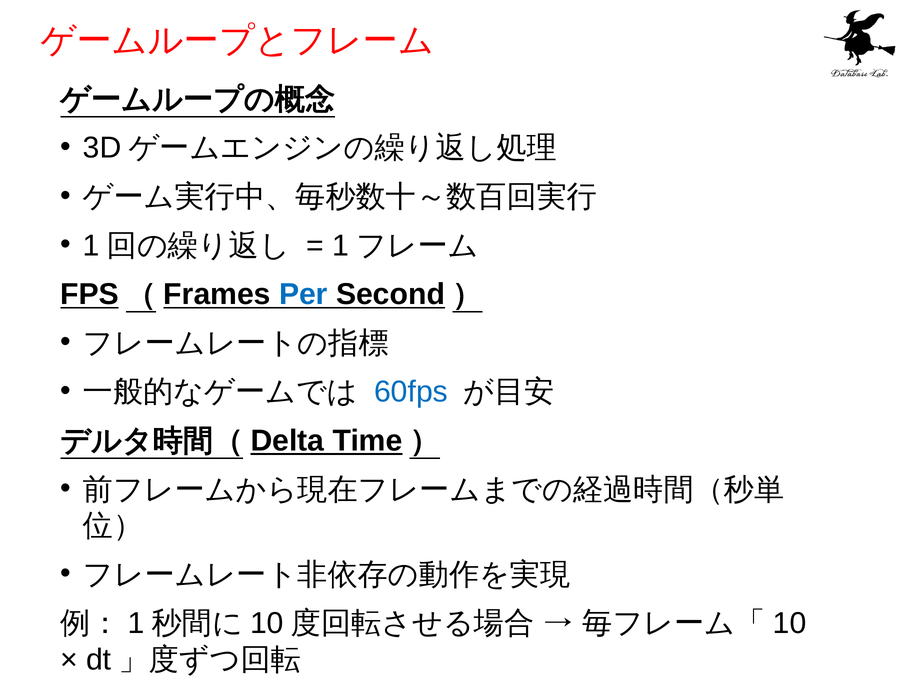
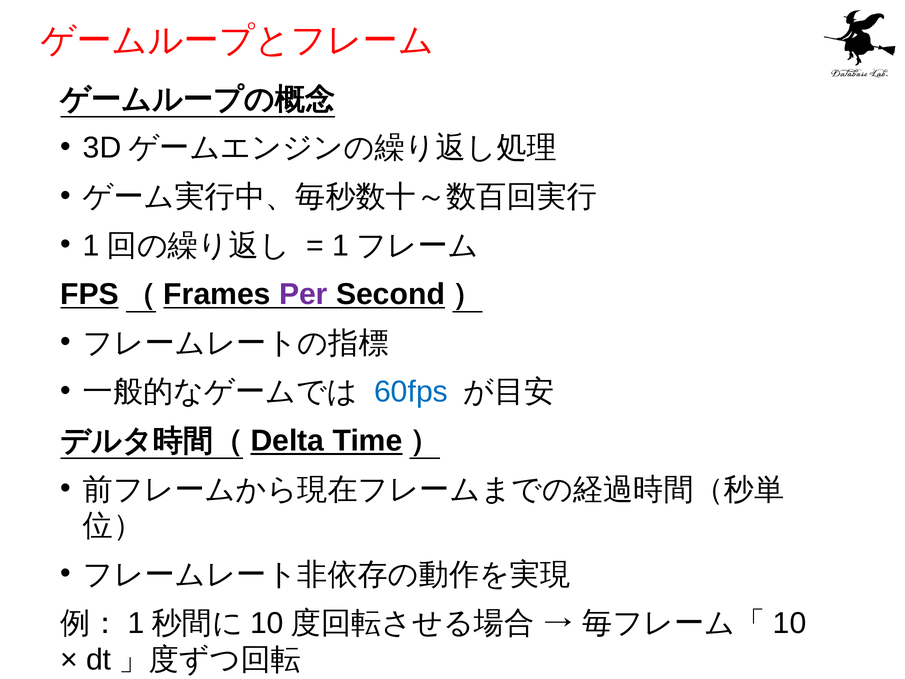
Per colour: blue -> purple
